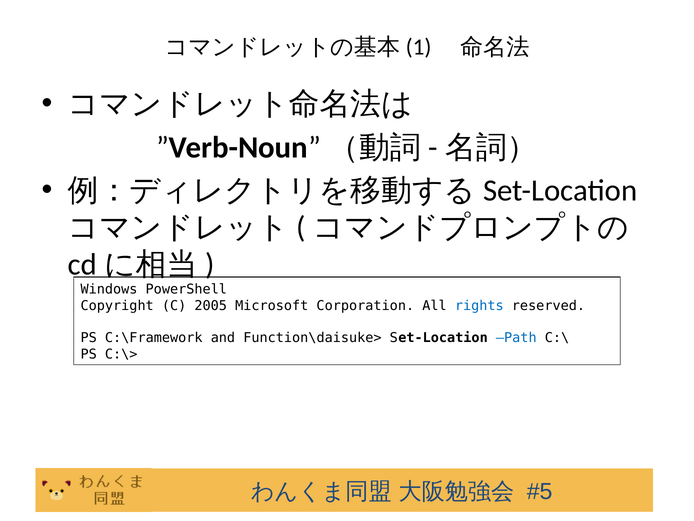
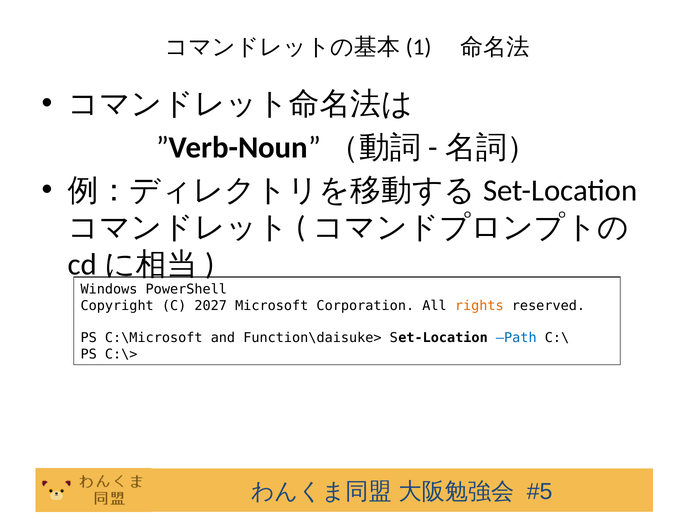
2005: 2005 -> 2027
rights colour: blue -> orange
C:\Framework: C:\Framework -> C:\Microsoft
